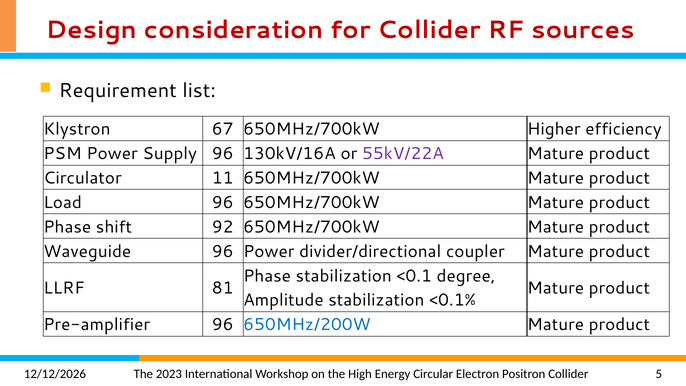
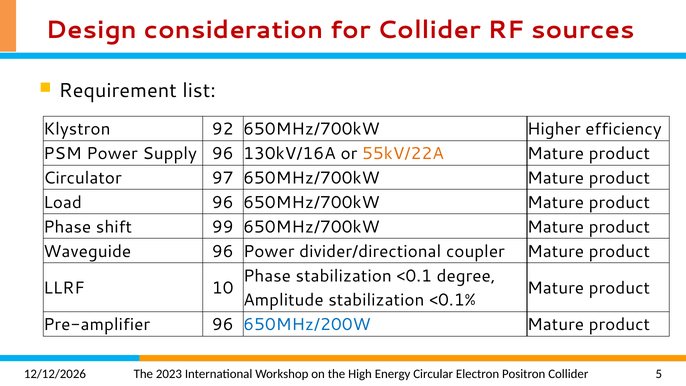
67: 67 -> 92
55kV/22A colour: purple -> orange
11: 11 -> 97
92: 92 -> 99
81: 81 -> 10
